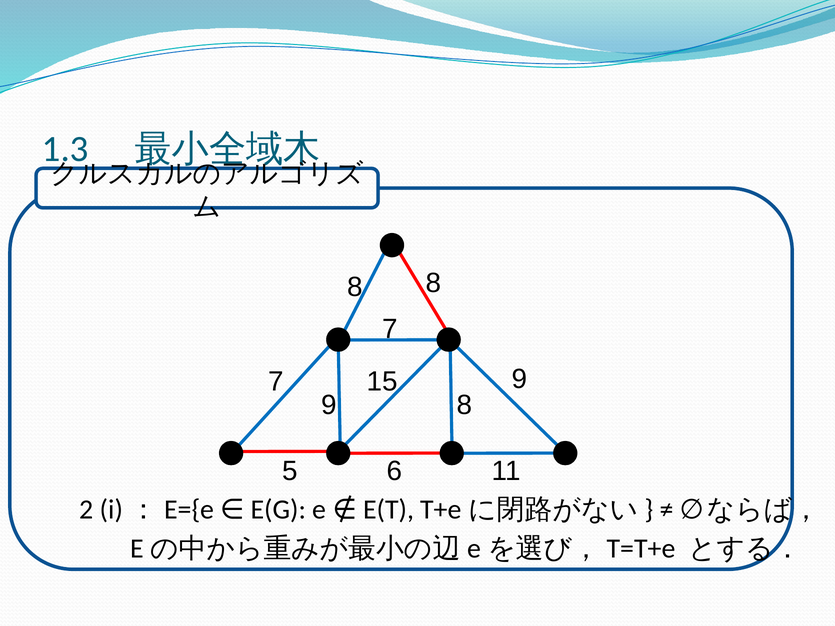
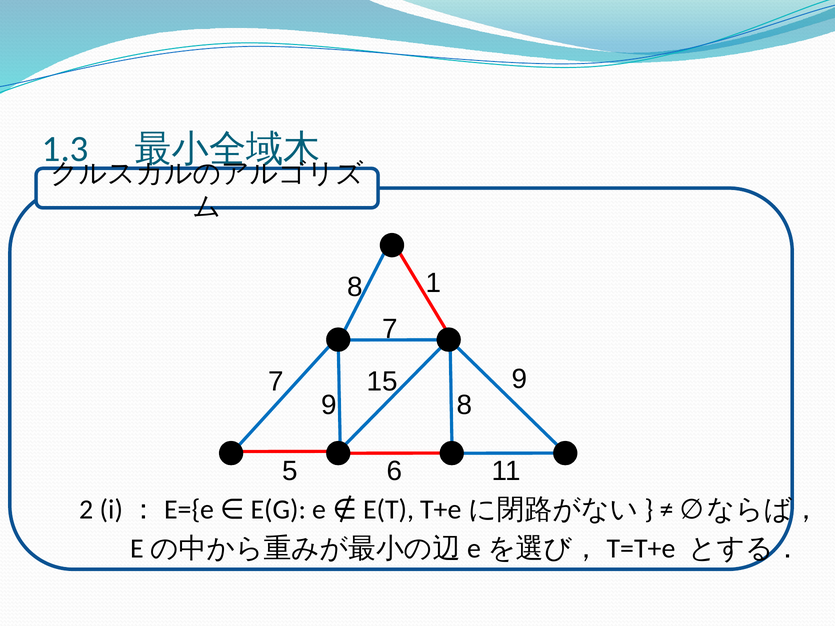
8 8: 8 -> 1
